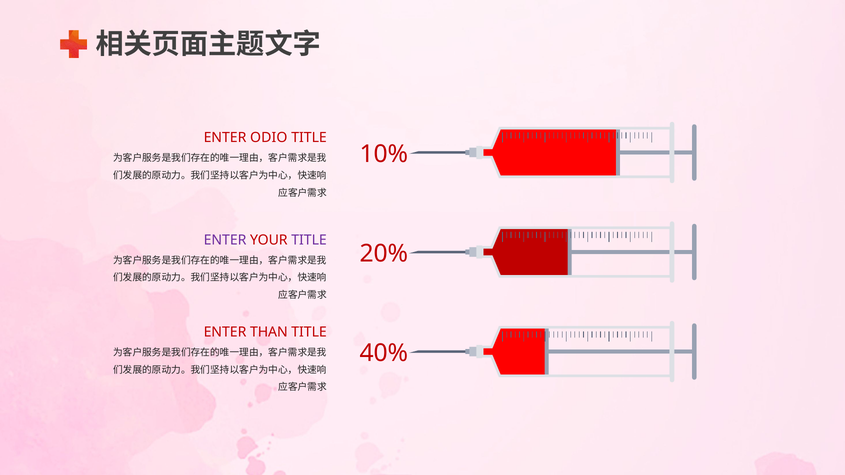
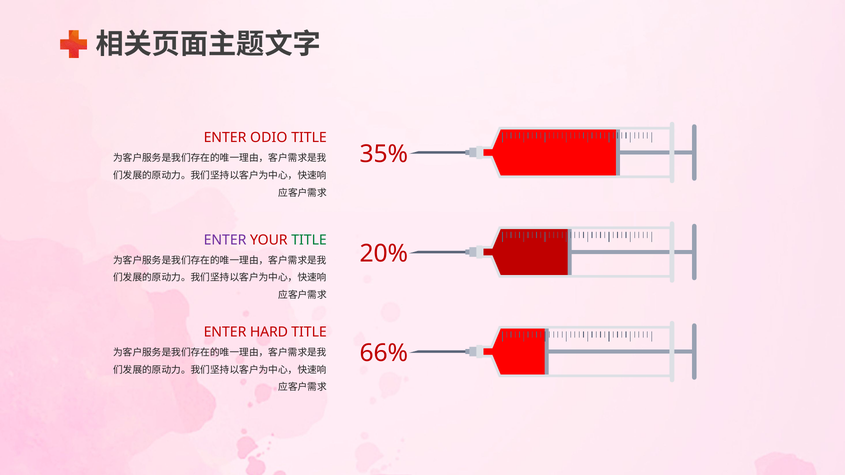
10%: 10% -> 35%
TITLE at (309, 240) colour: purple -> green
THAN: THAN -> HARD
40%: 40% -> 66%
